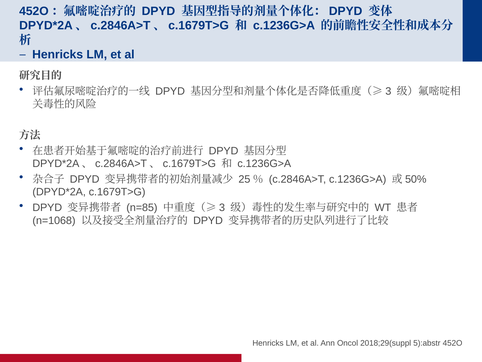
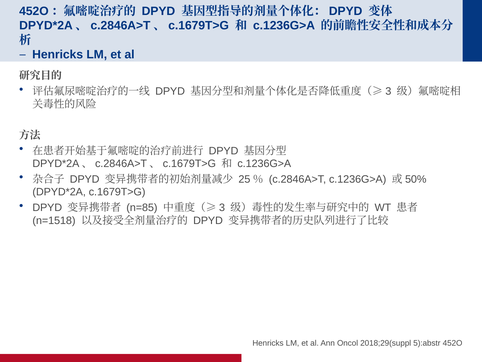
n=1068: n=1068 -> n=1518
